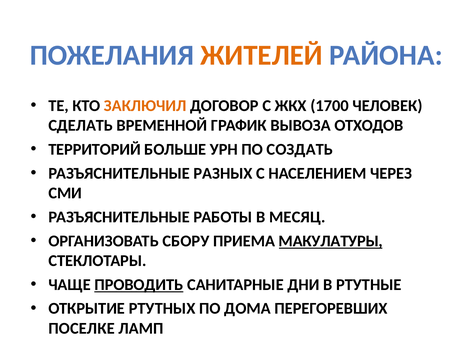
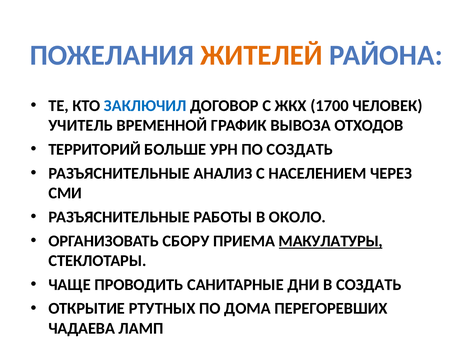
ЗАКЛЮЧИЛ colour: orange -> blue
СДЕЛАТЬ: СДЕЛАТЬ -> УЧИТЕЛЬ
РАЗНЫХ: РАЗНЫХ -> АНАЛИЗ
МЕСЯЦ: МЕСЯЦ -> ОКОЛО
ПРОВОДИТЬ underline: present -> none
В РТУТНЫЕ: РТУТНЫЕ -> СОЗДАТЬ
ПОСЕЛКЕ: ПОСЕЛКЕ -> ЧАДАЕВА
